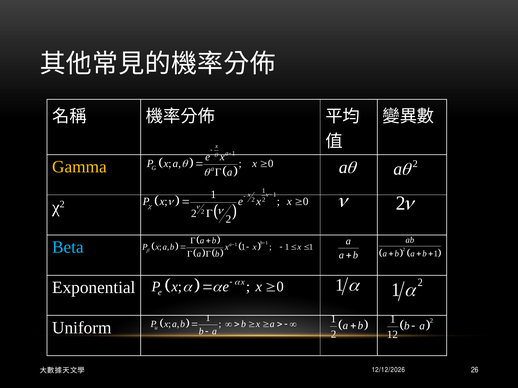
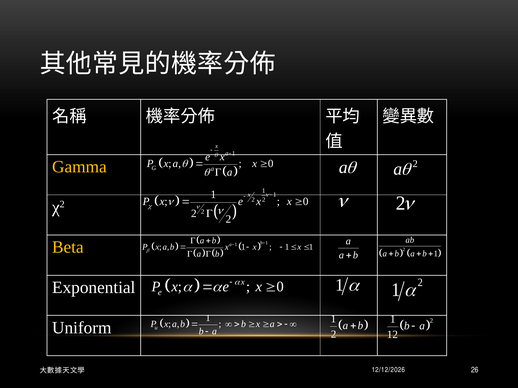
Beta colour: light blue -> yellow
